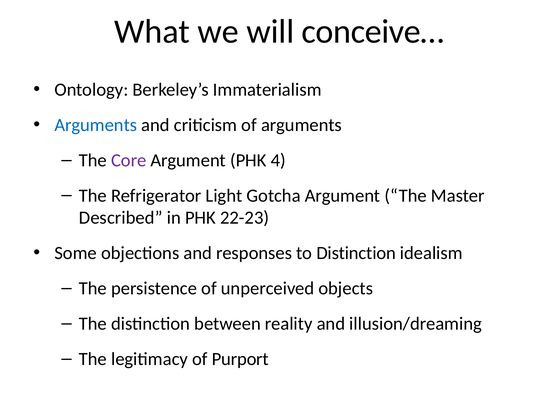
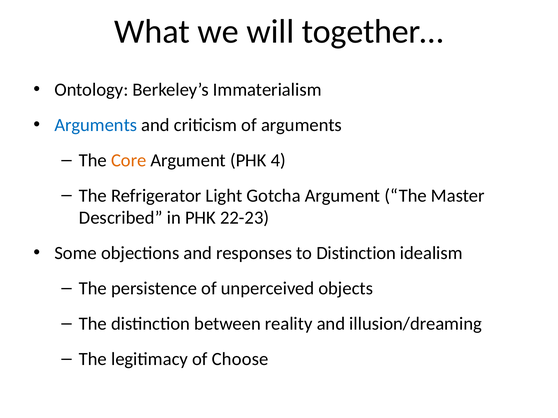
conceive…: conceive… -> together…
Core colour: purple -> orange
Purport: Purport -> Choose
